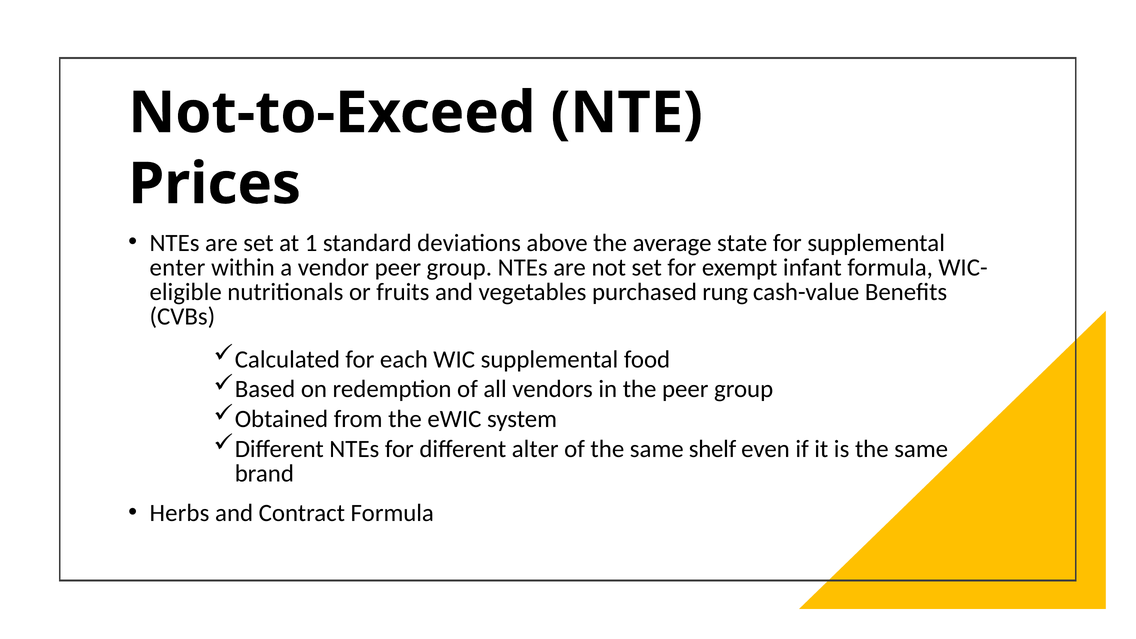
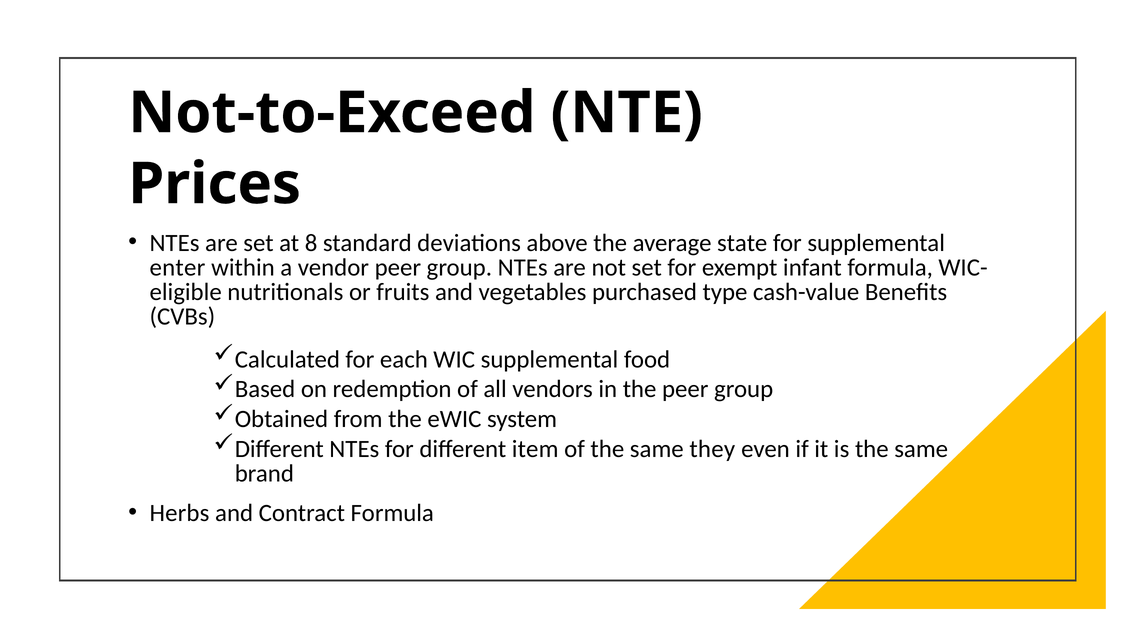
1: 1 -> 8
rung: rung -> type
alter: alter -> item
shelf: shelf -> they
